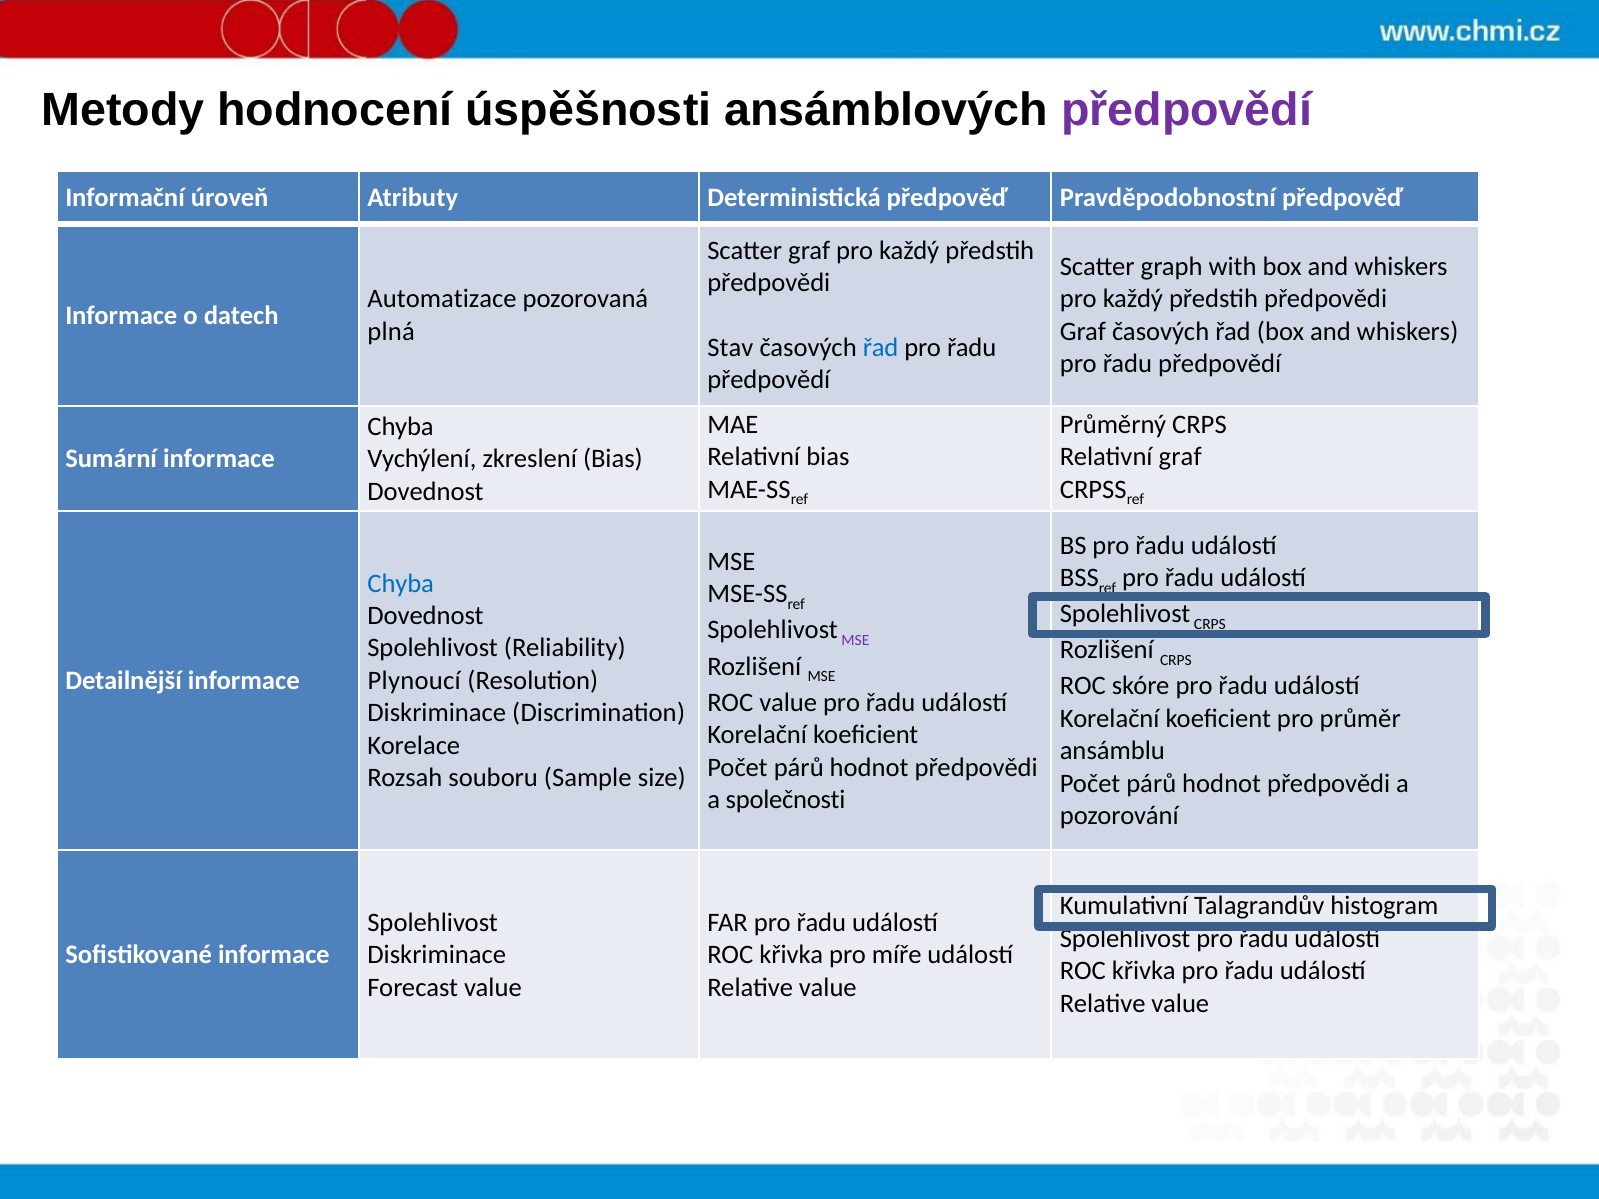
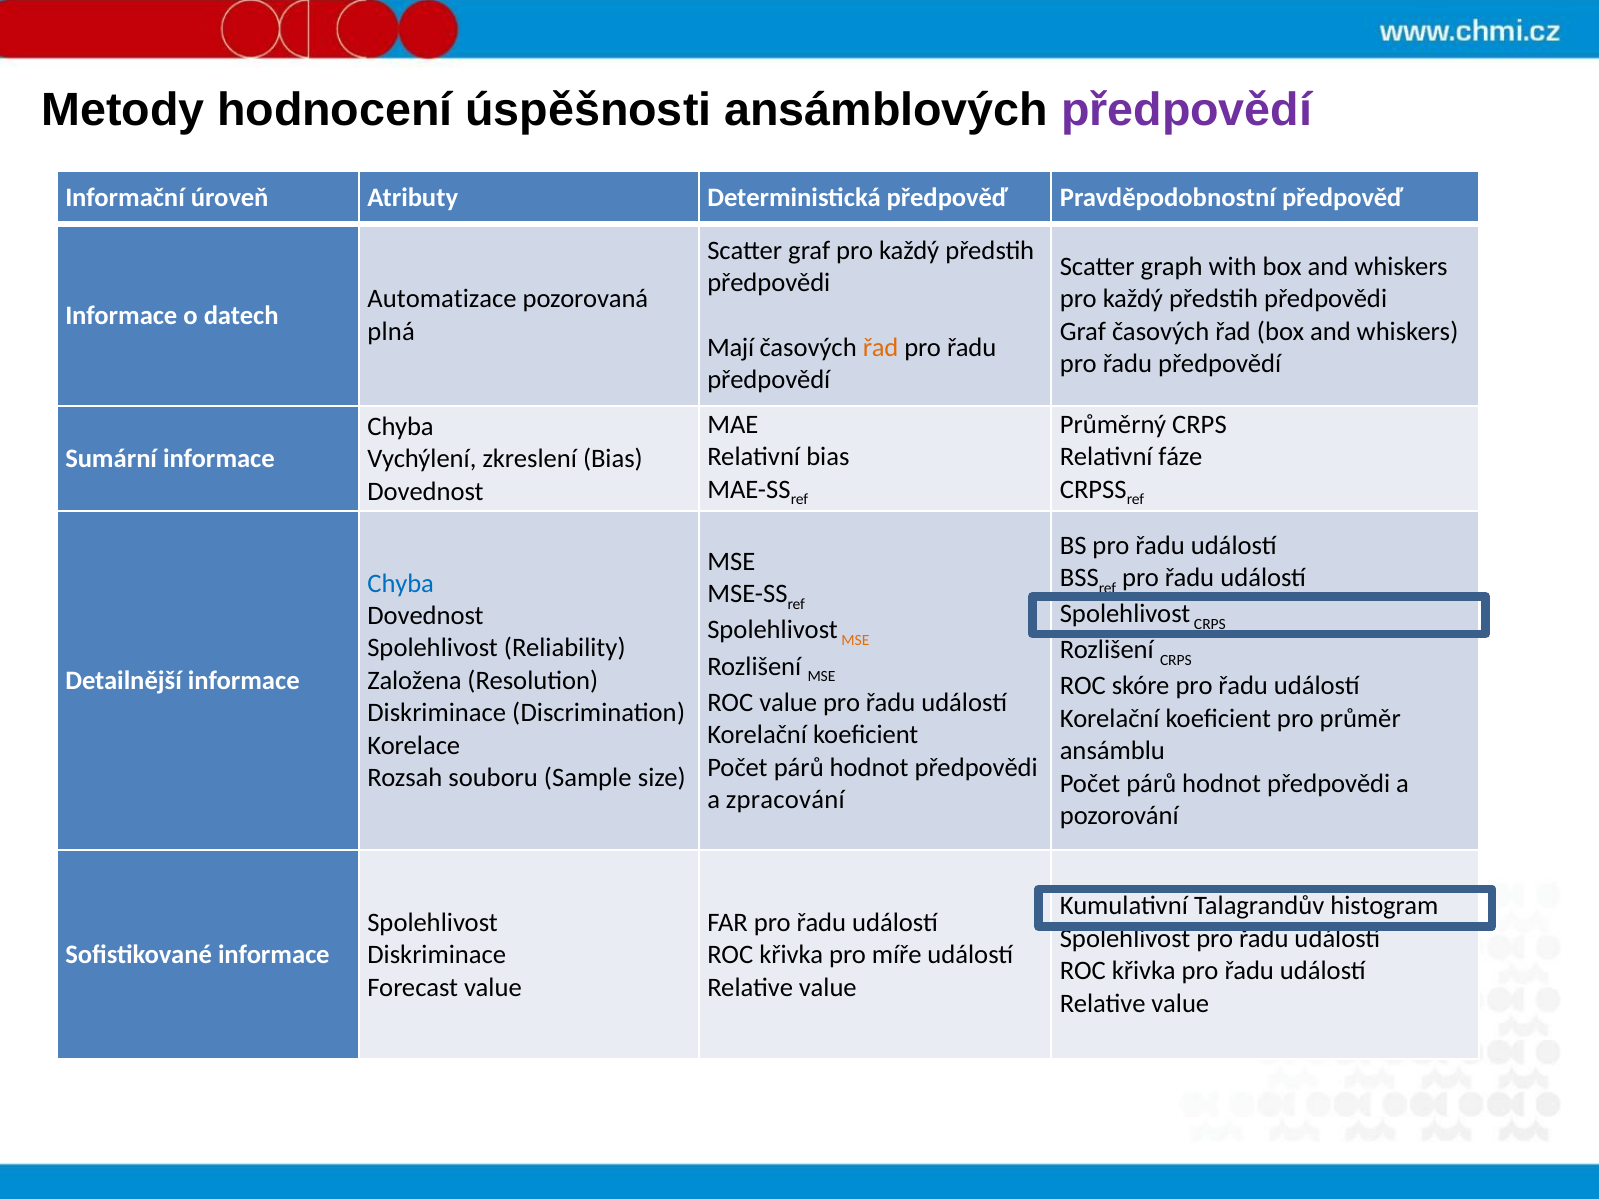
Stav: Stav -> Mají
řad at (881, 348) colour: blue -> orange
Relativní graf: graf -> fáze
MSE at (855, 641) colour: purple -> orange
Plynoucí: Plynoucí -> Založena
společnosti: společnosti -> zpracování
